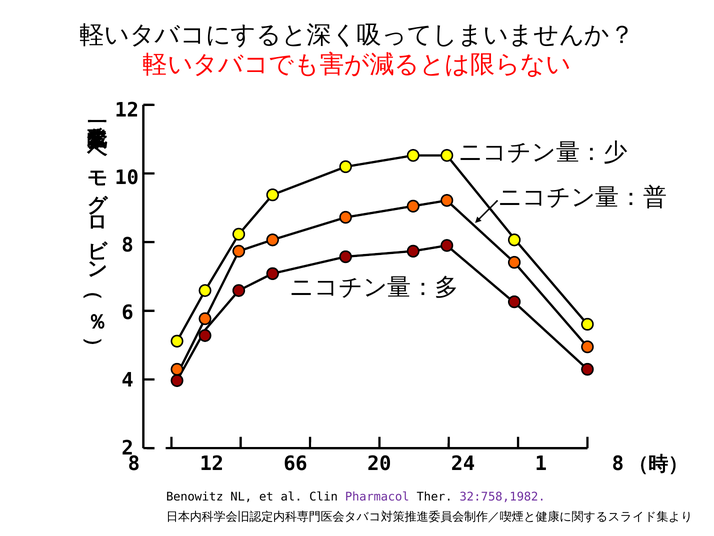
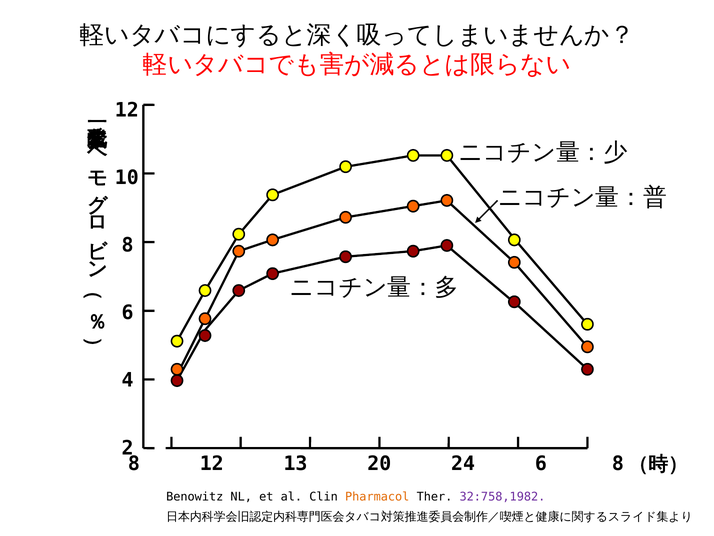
66: 66 -> 13
24 1: 1 -> 6
Pharmacol colour: purple -> orange
